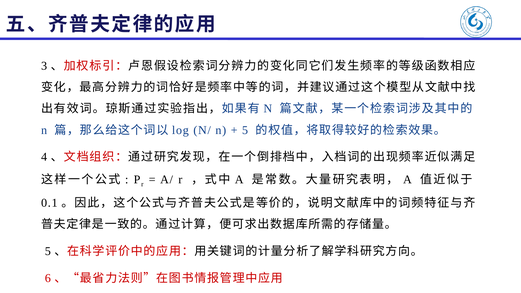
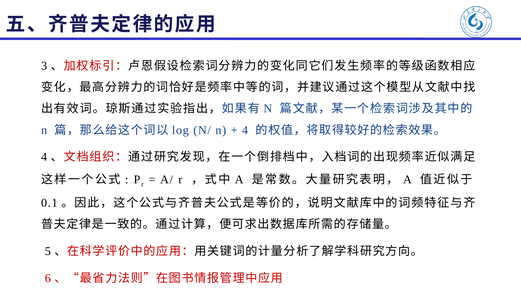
5 at (245, 130): 5 -> 4
